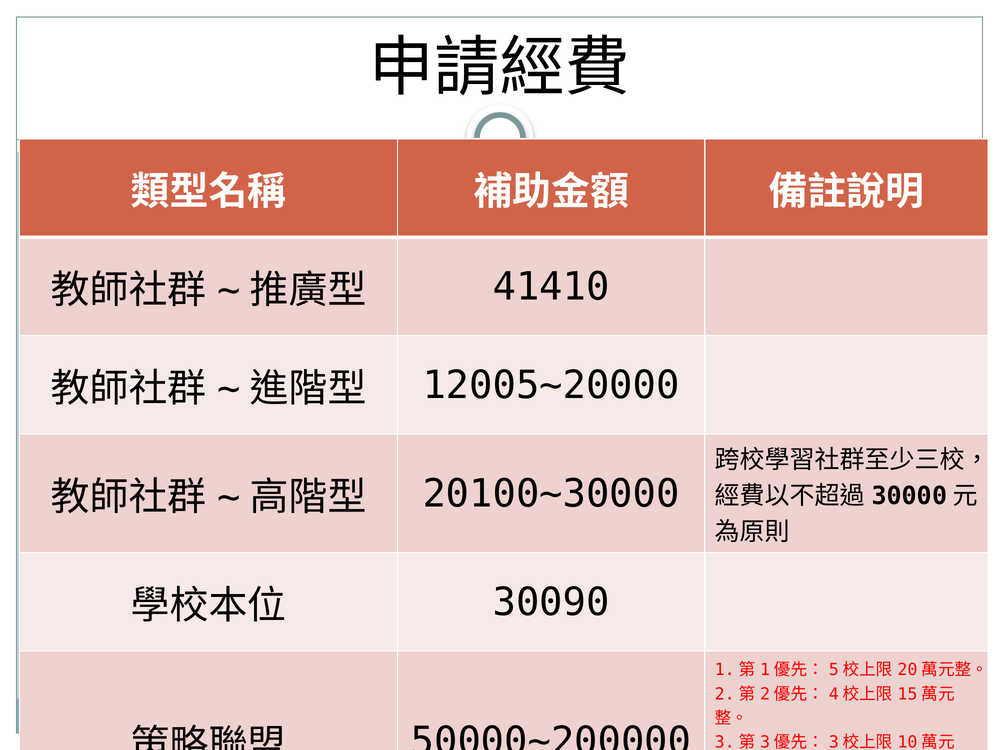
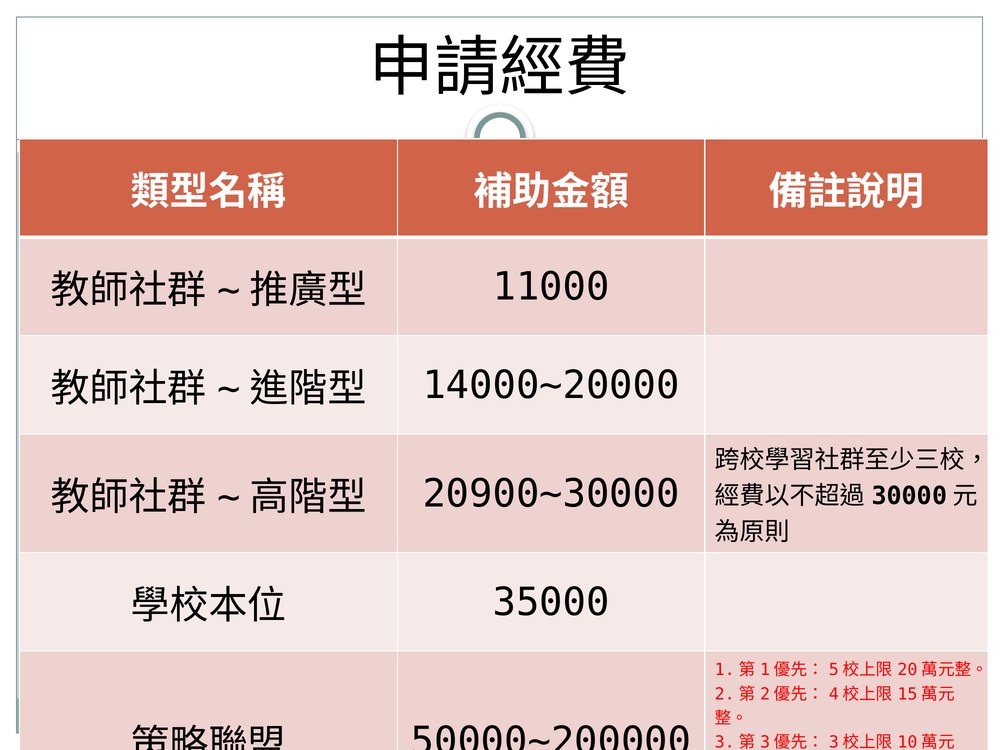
41410: 41410 -> 11000
12005~20000: 12005~20000 -> 14000~20000
20100~30000: 20100~30000 -> 20900~30000
30090: 30090 -> 35000
